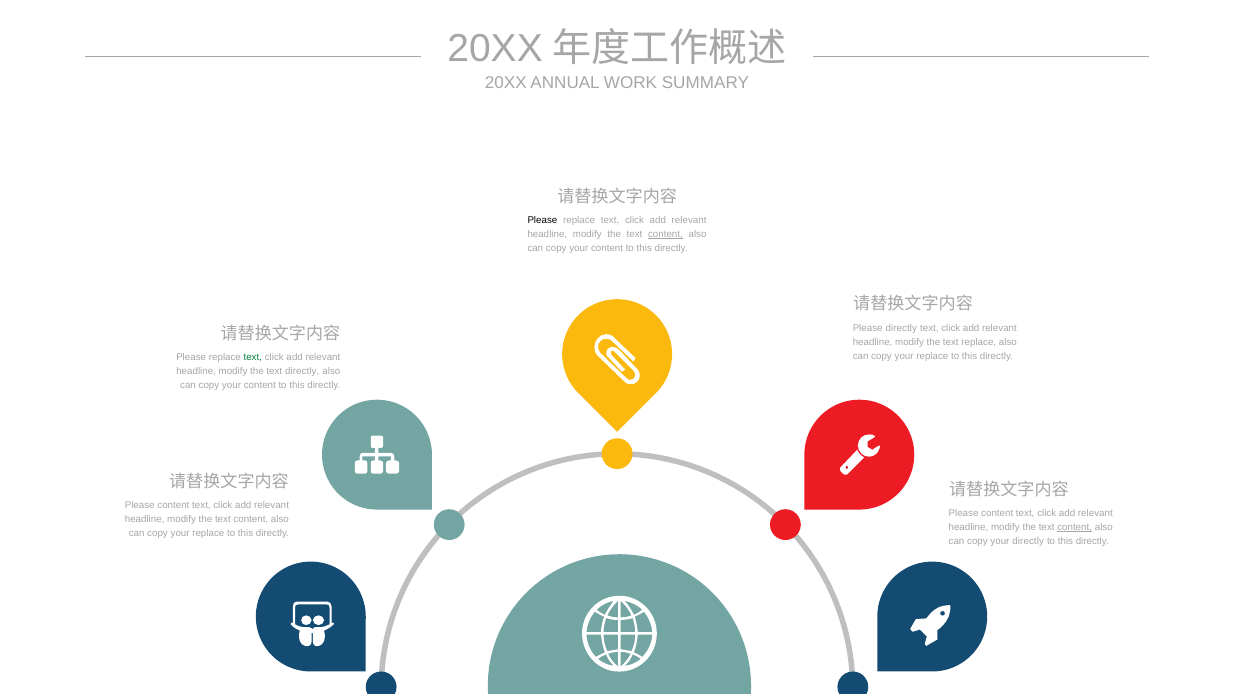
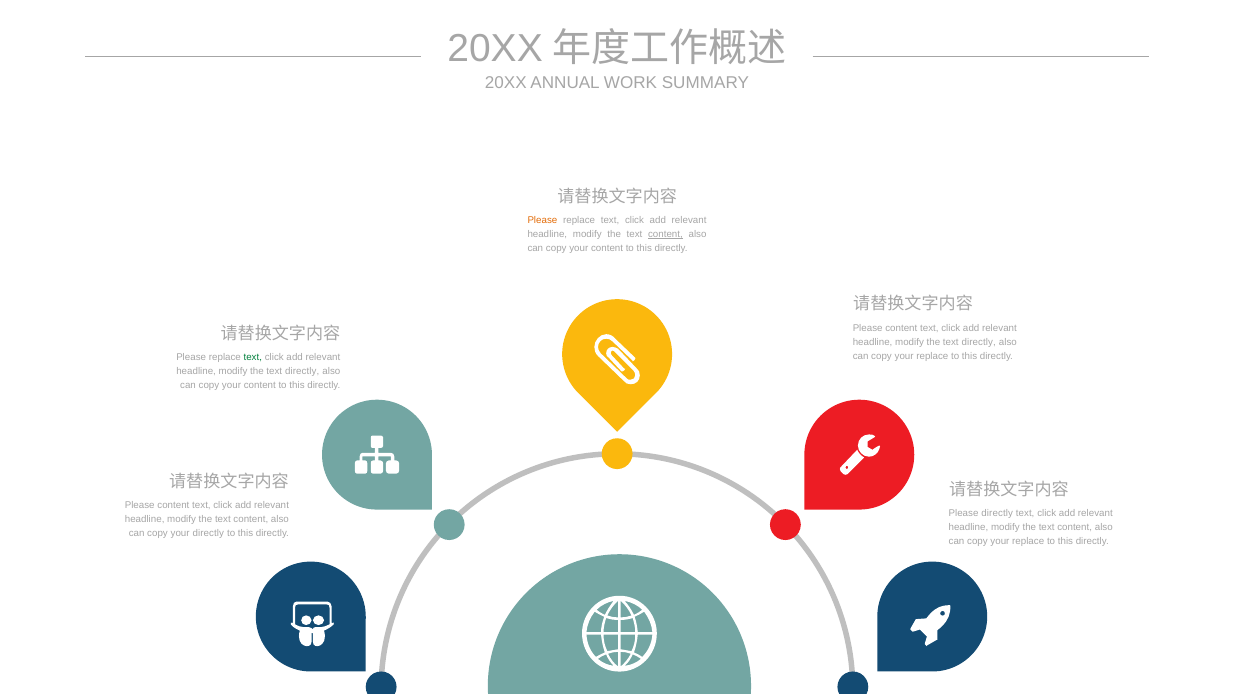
Please at (542, 221) colour: black -> orange
directly at (901, 328): directly -> content
replace at (979, 342): replace -> directly
content at (997, 514): content -> directly
content at (1075, 528) underline: present -> none
replace at (208, 534): replace -> directly
directly at (1028, 542): directly -> replace
